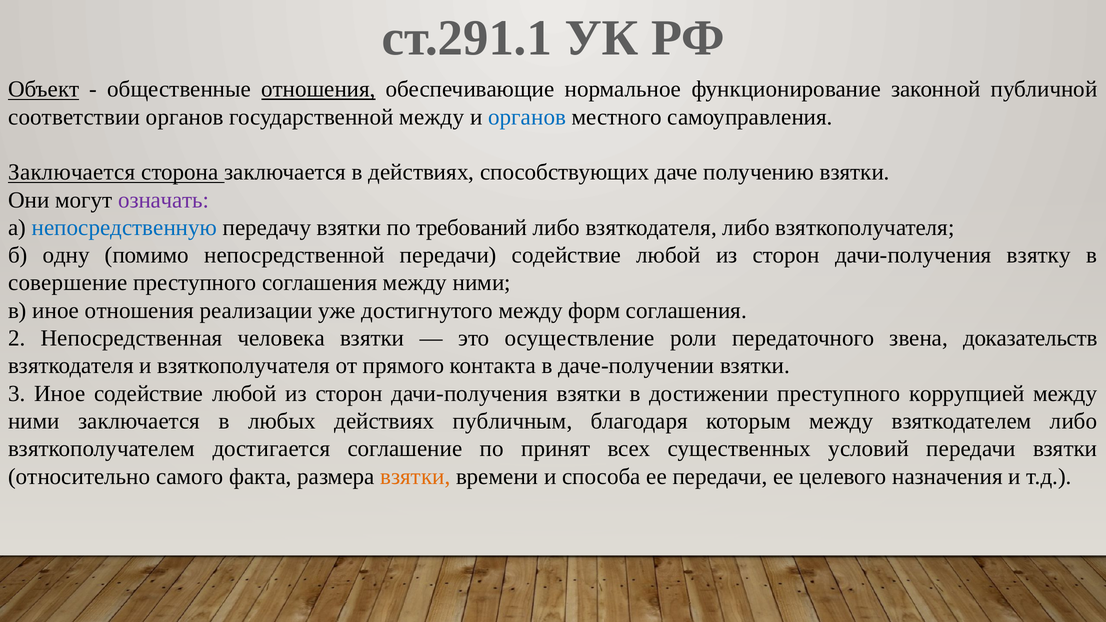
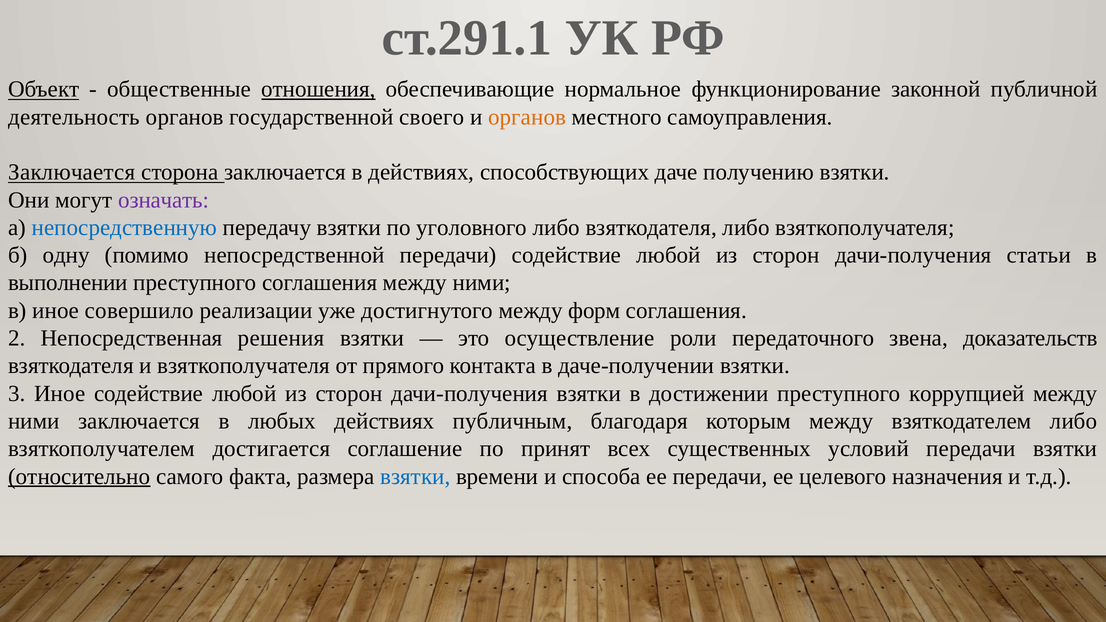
соответствии: соответствии -> деятельность
государственной между: между -> своего
органов at (527, 117) colour: blue -> orange
требований: требований -> уголовного
взятку: взятку -> статьи
совершение: совершение -> выполнении
иное отношения: отношения -> совершило
человека: человека -> решения
относительно underline: none -> present
взятки at (415, 477) colour: orange -> blue
